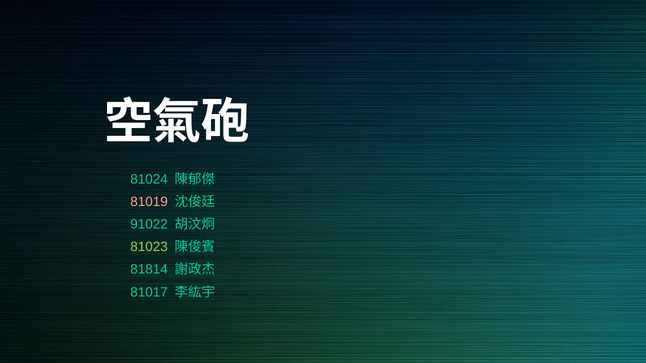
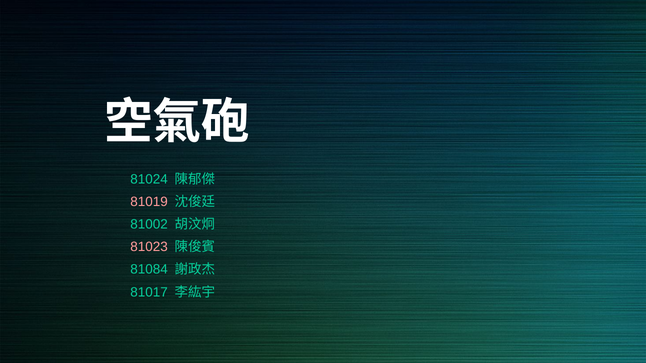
91022: 91022 -> 81002
81023 colour: light green -> pink
81814: 81814 -> 81084
